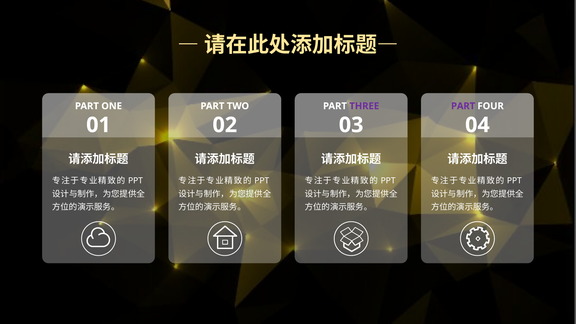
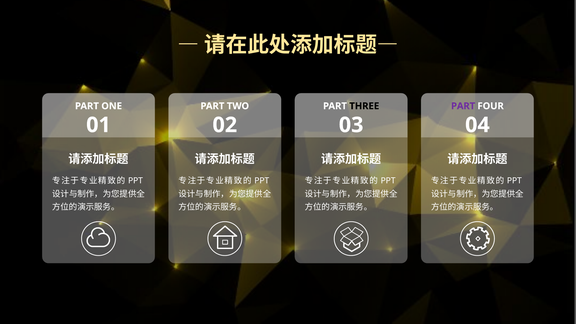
THREE colour: purple -> black
